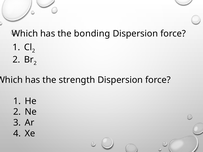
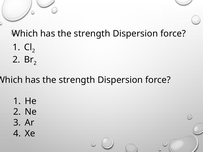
bonding at (92, 34): bonding -> strength
